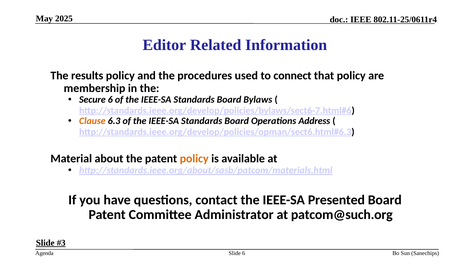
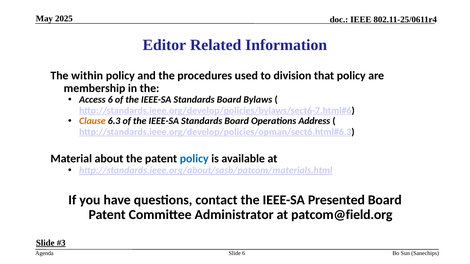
results: results -> within
connect: connect -> division
Secure: Secure -> Access
policy at (194, 159) colour: orange -> blue
patcom@such.org: patcom@such.org -> patcom@field.org
